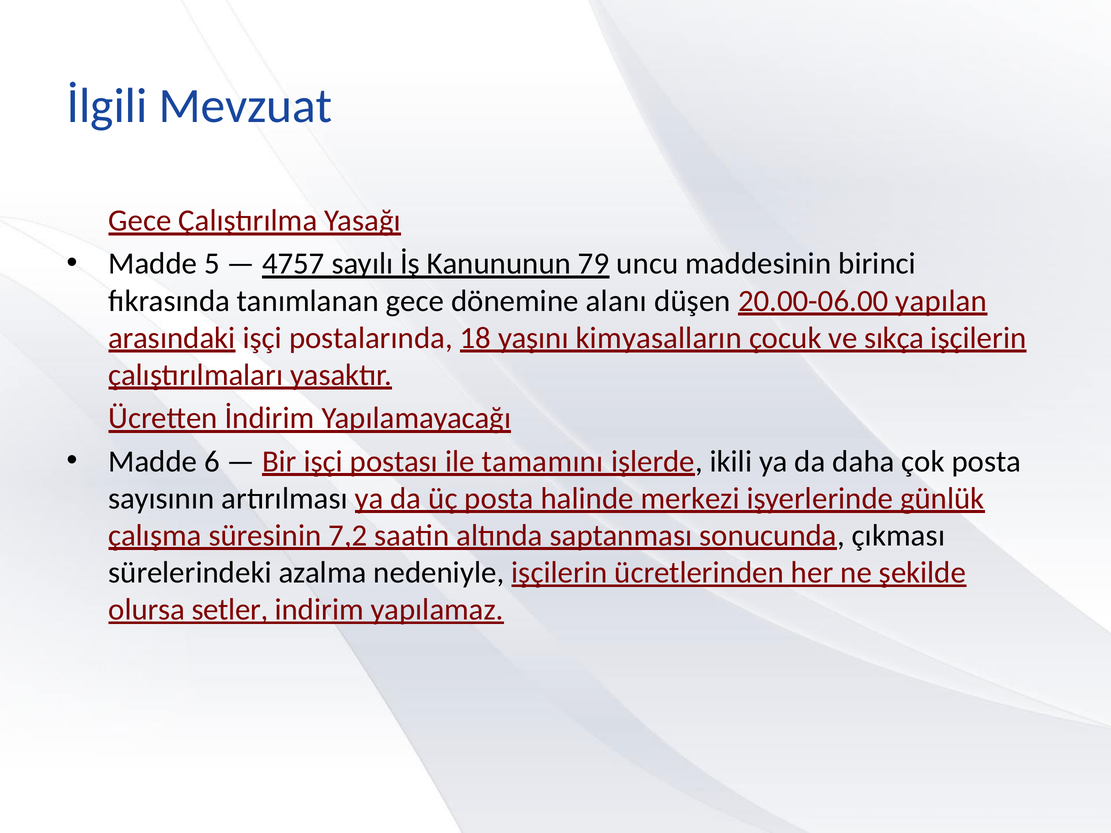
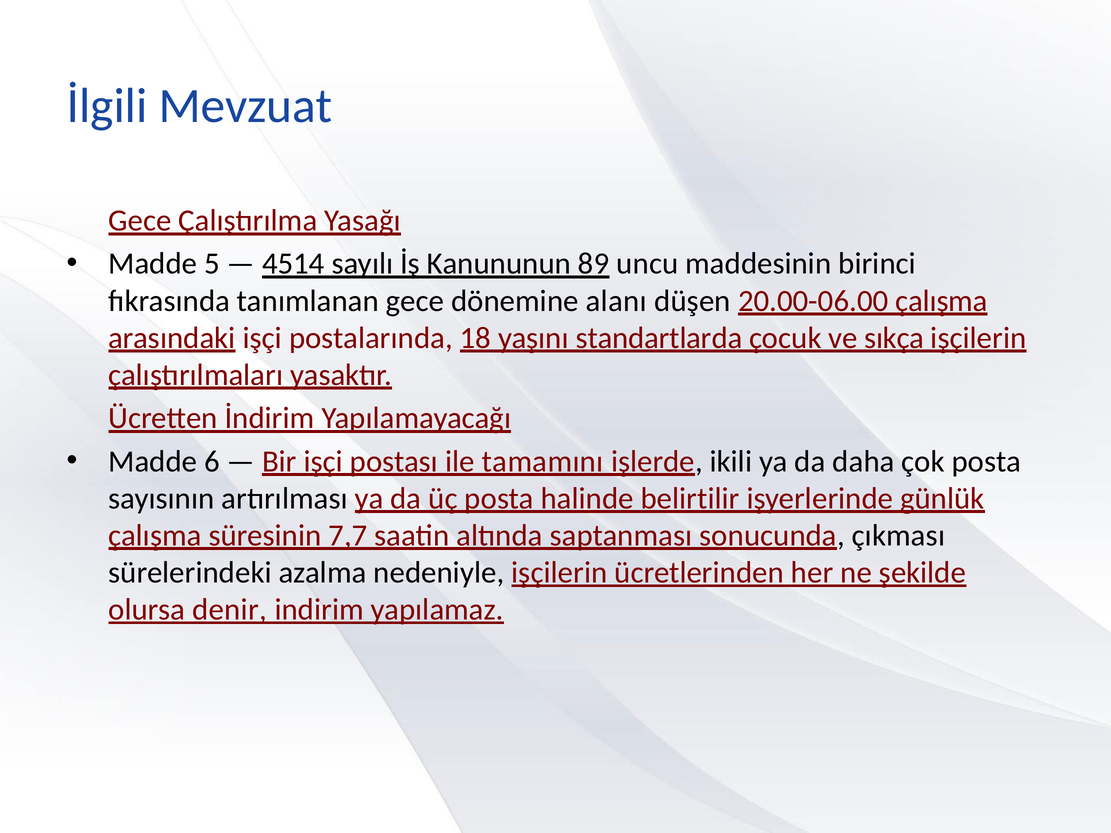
4757: 4757 -> 4514
79: 79 -> 89
20.00-06.00 yapılan: yapılan -> çalışma
kimyasalların: kimyasalların -> standartlarda
merkezi: merkezi -> belirtilir
7,2: 7,2 -> 7,7
setler: setler -> denir
